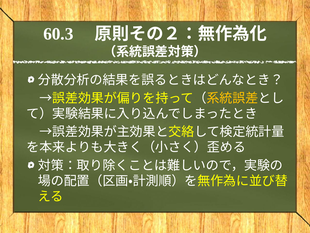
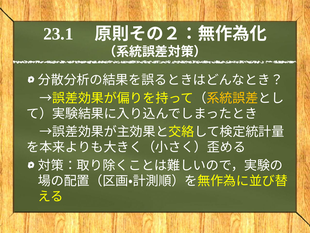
60.3: 60.3 -> 23.1
